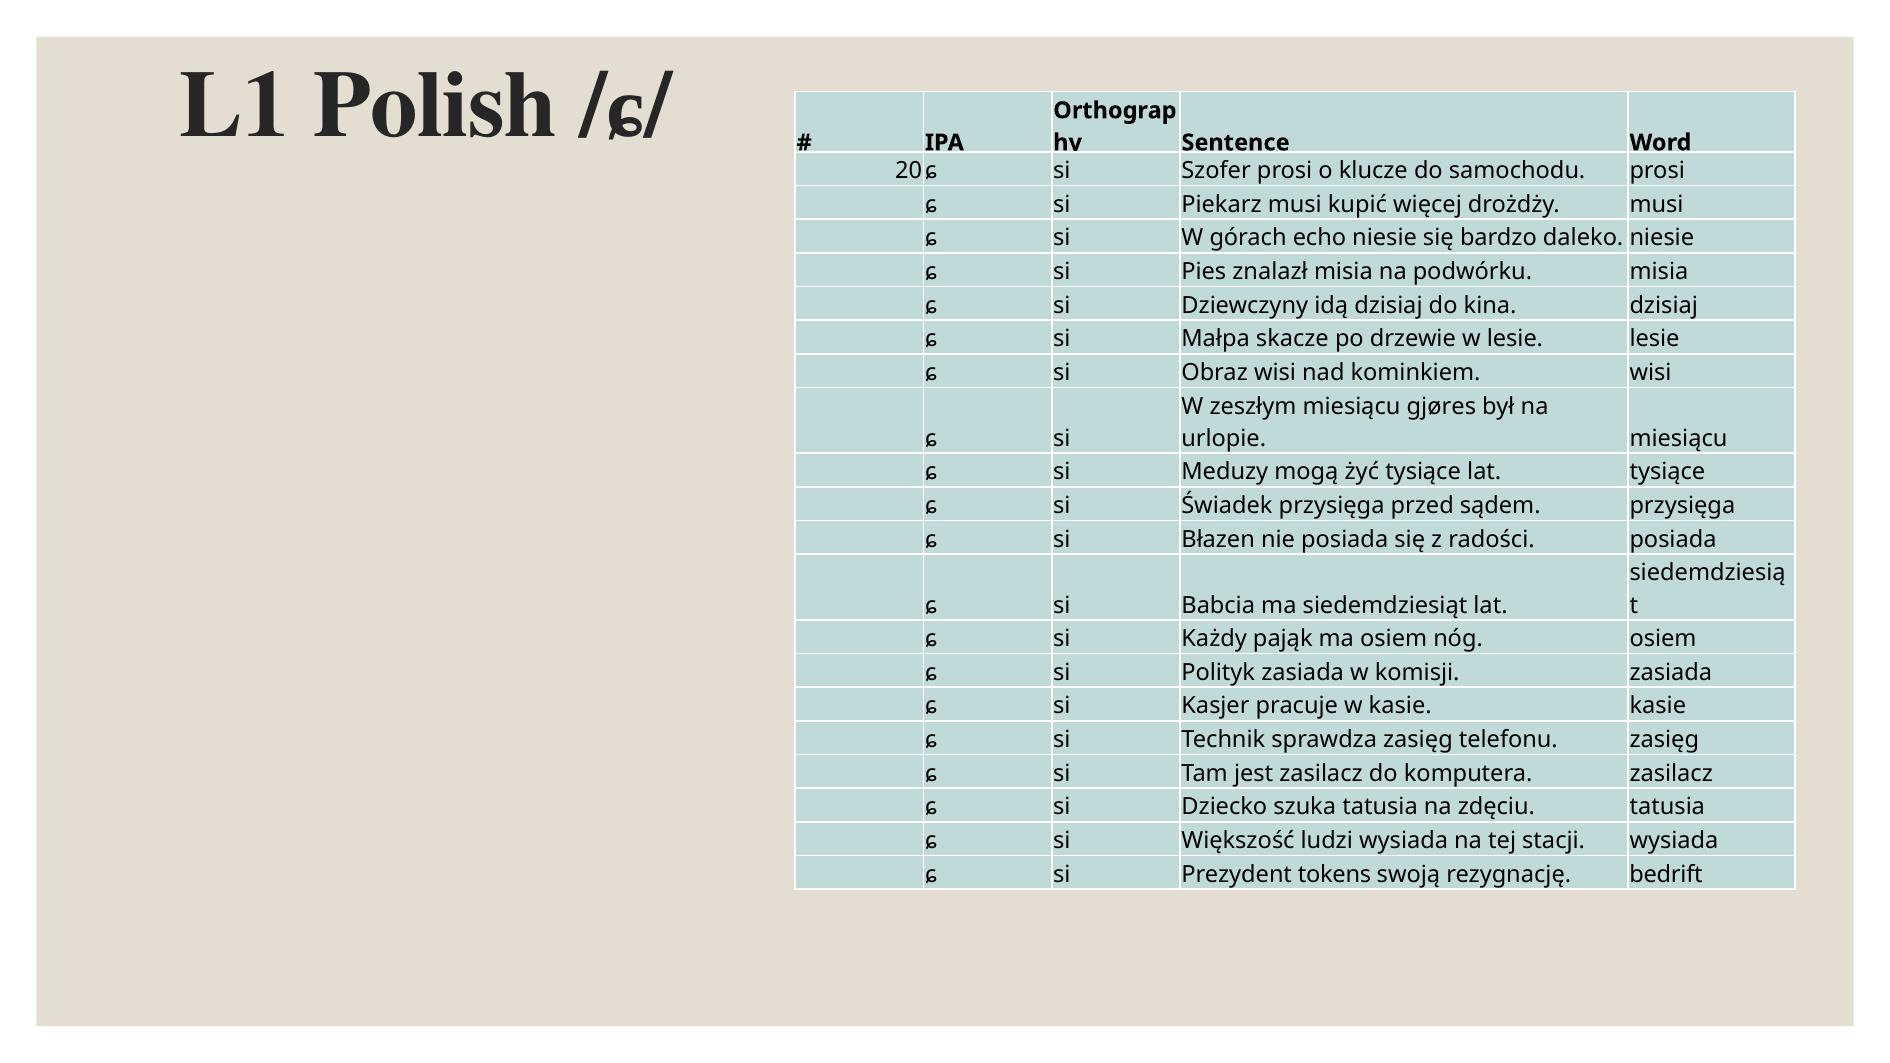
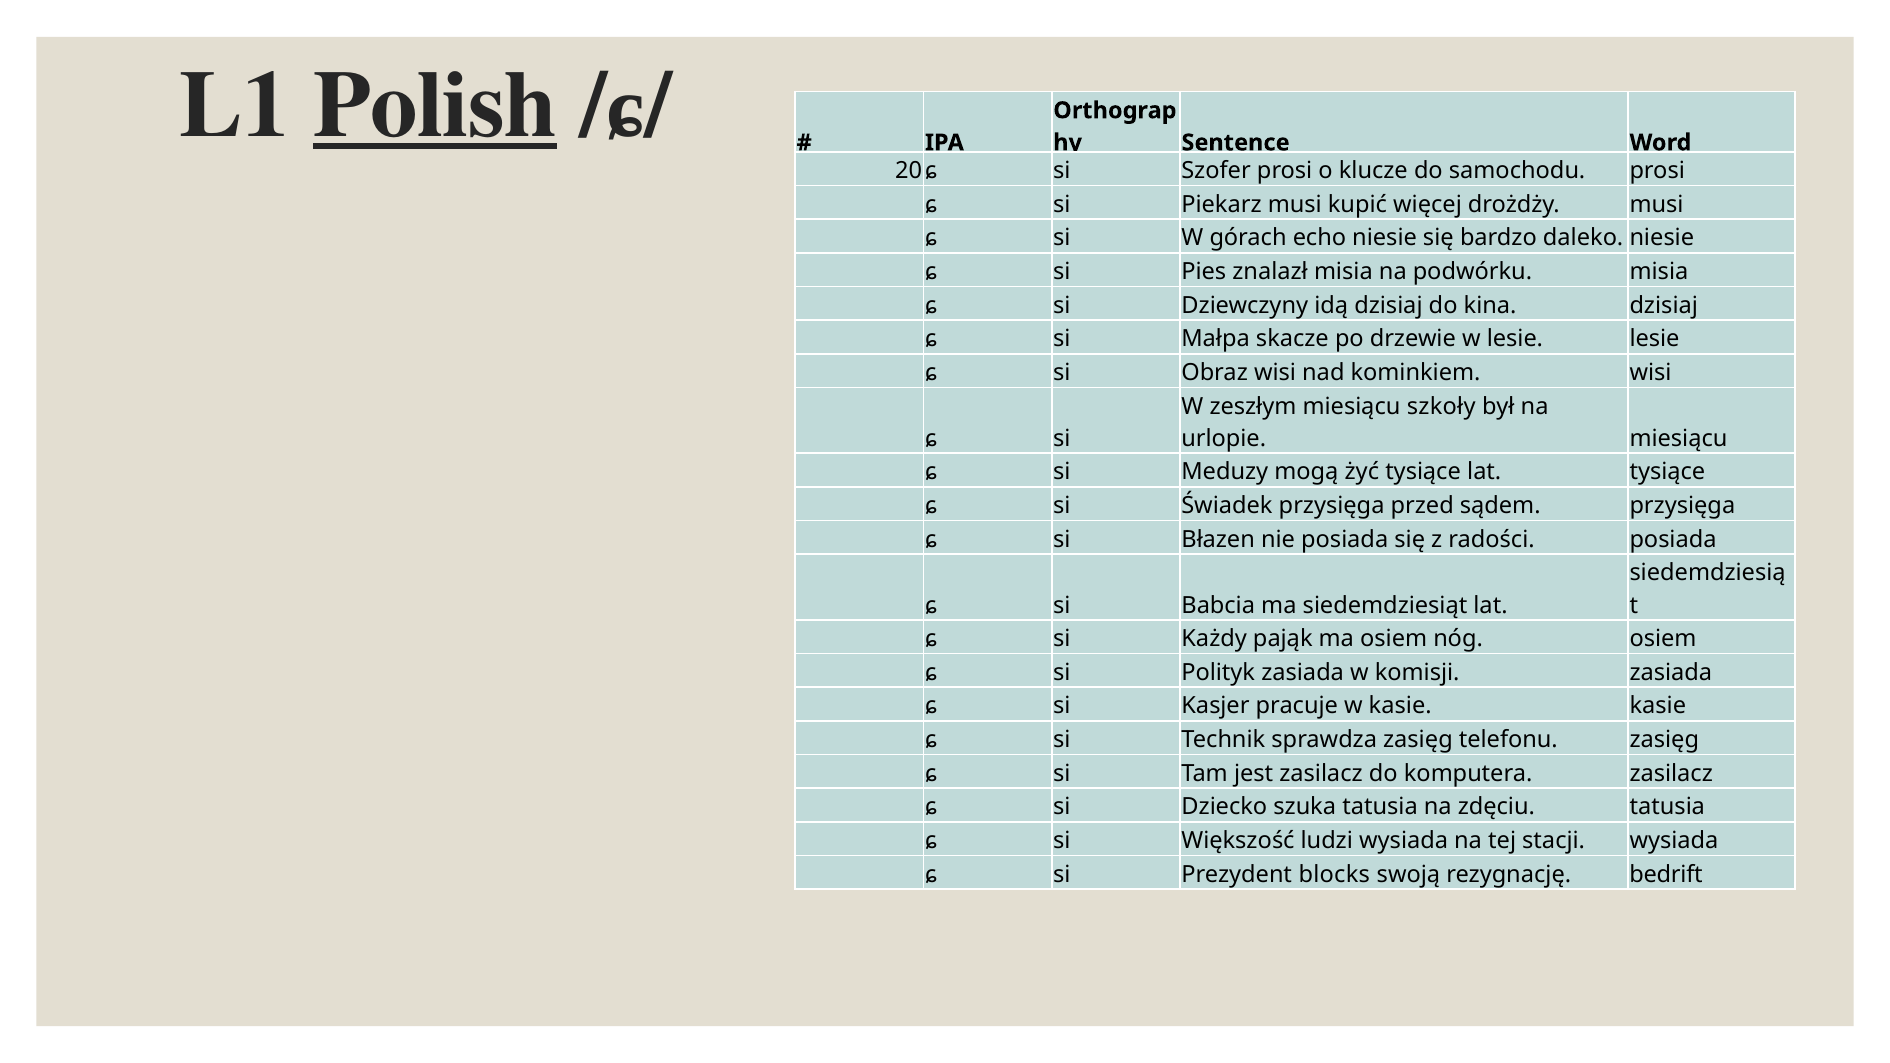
Polish underline: none -> present
gjøres: gjøres -> szkoły
tokens: tokens -> blocks
